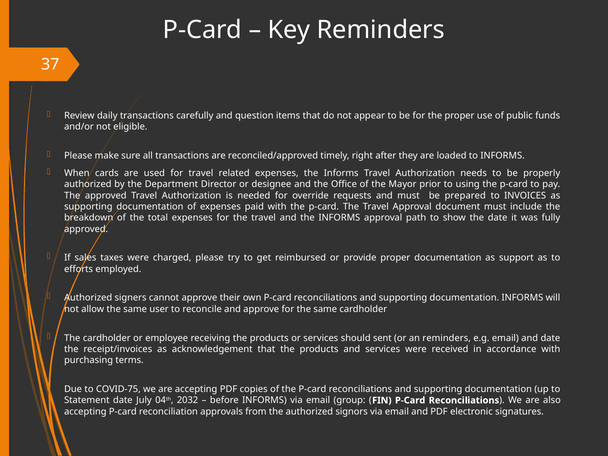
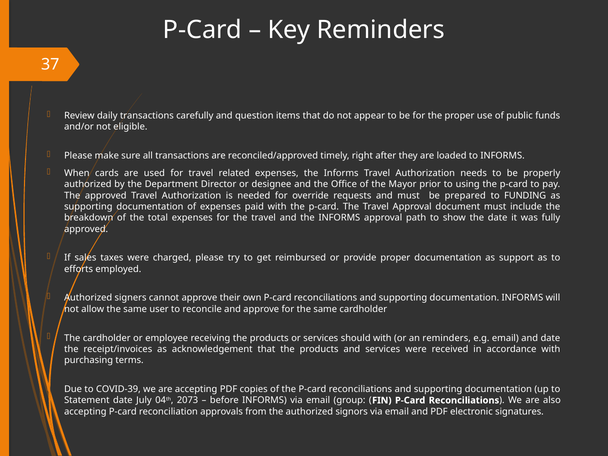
INVOICES: INVOICES -> FUNDING
should sent: sent -> with
COVID-75: COVID-75 -> COVID-39
2032: 2032 -> 2073
